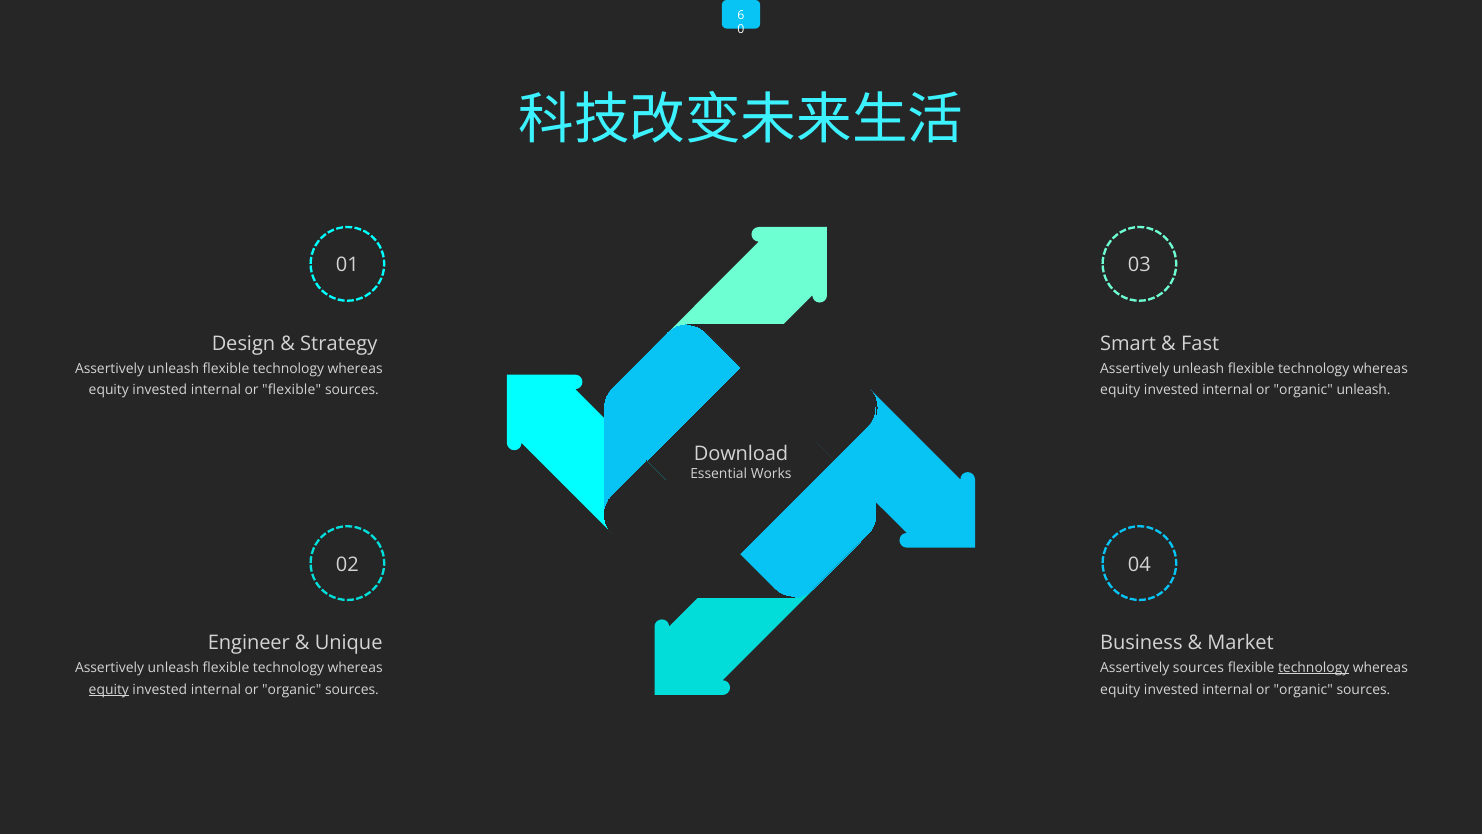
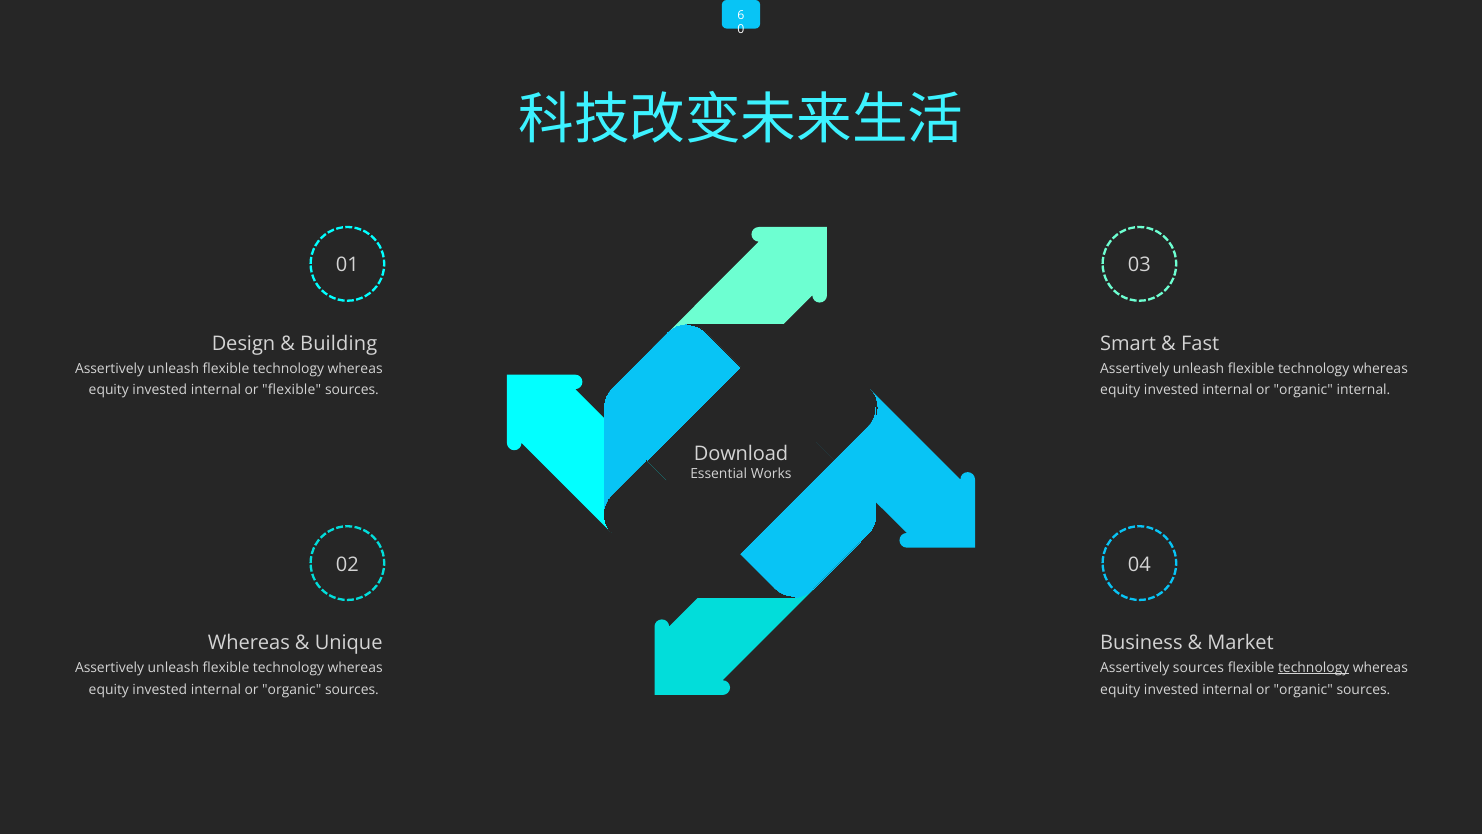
Strategy: Strategy -> Building
organic unleash: unleash -> internal
Engineer at (249, 642): Engineer -> Whereas
equity at (109, 689) underline: present -> none
